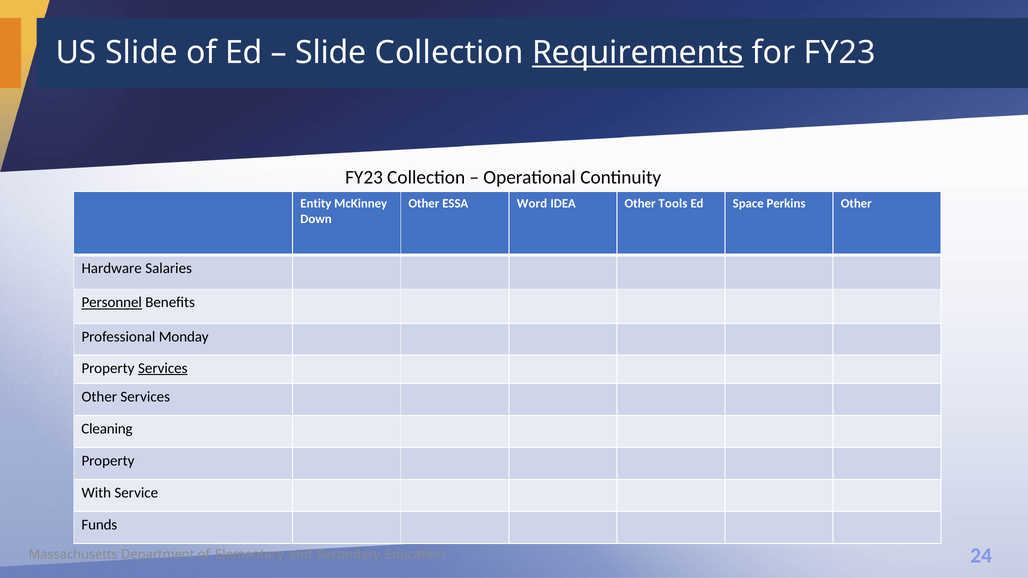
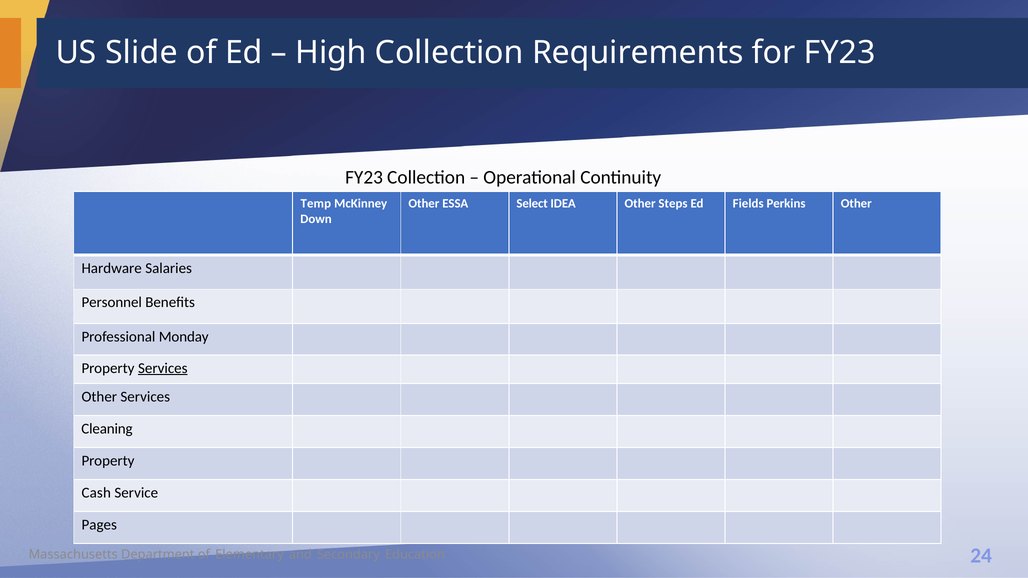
Slide at (331, 53): Slide -> High
Requirements underline: present -> none
Entity: Entity -> Temp
Word: Word -> Select
Tools: Tools -> Steps
Space: Space -> Fields
Personnel underline: present -> none
With: With -> Cash
Funds: Funds -> Pages
